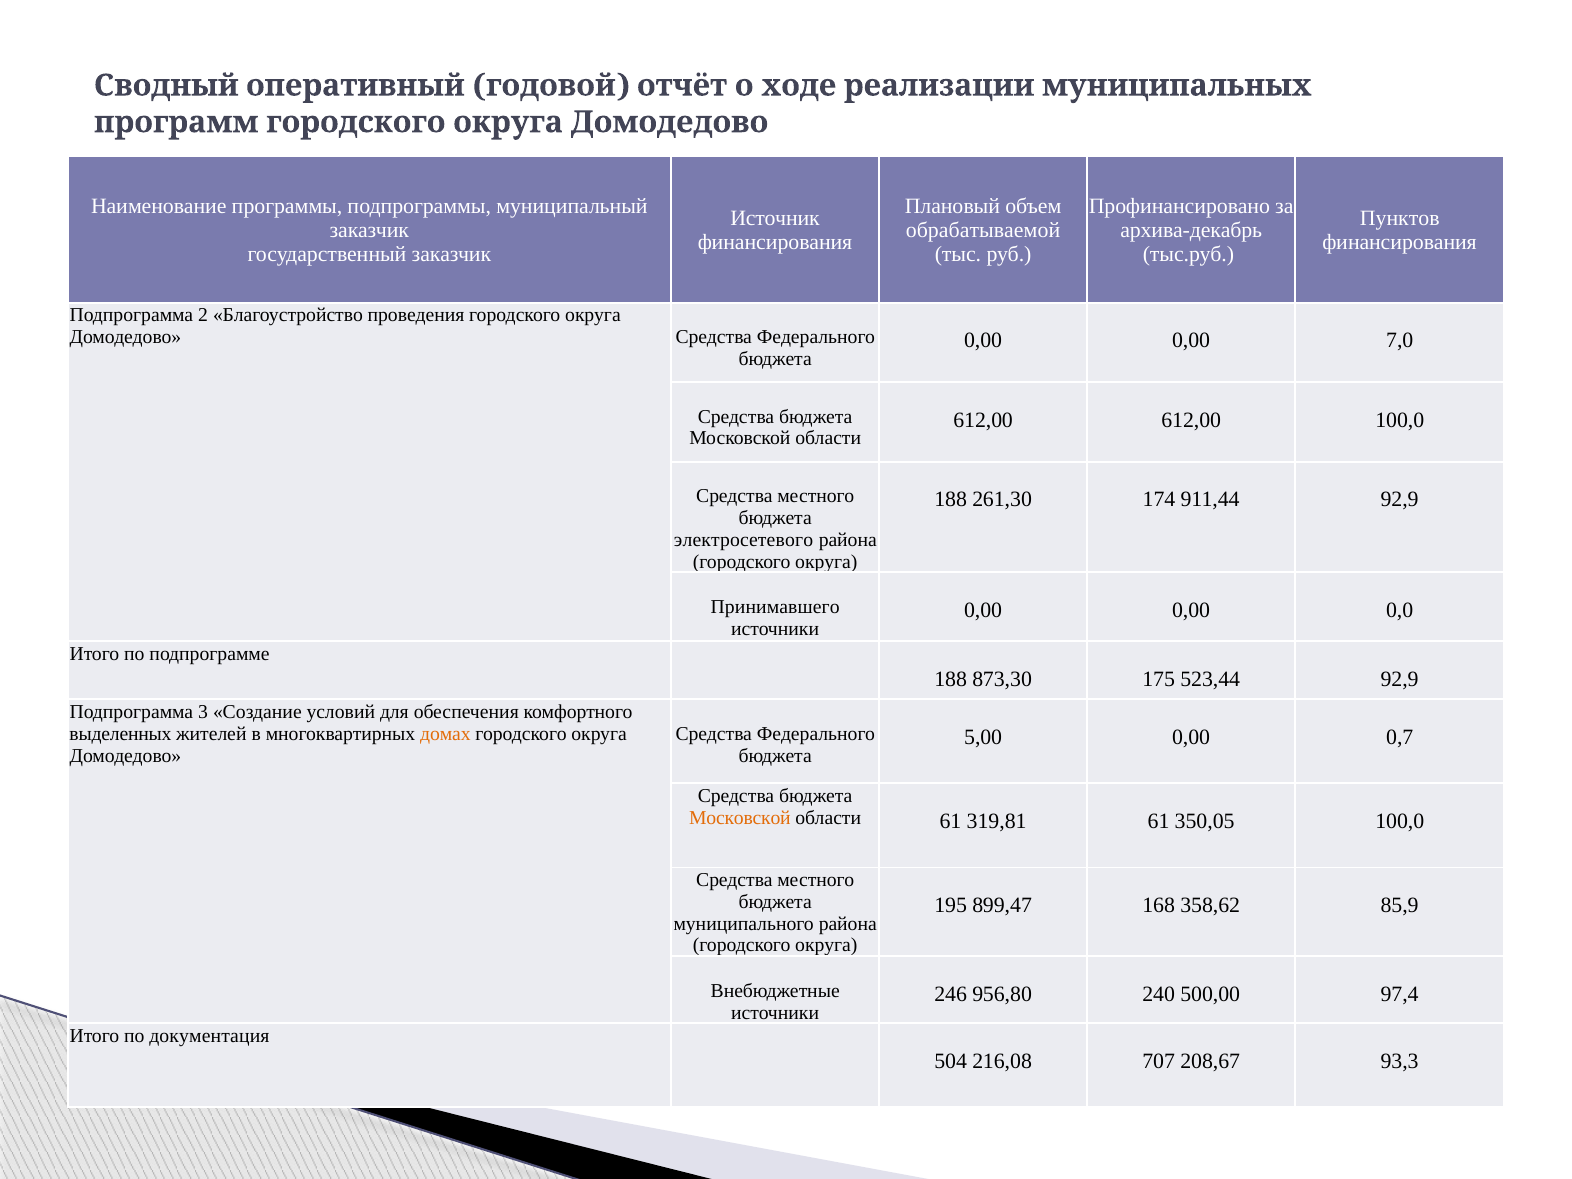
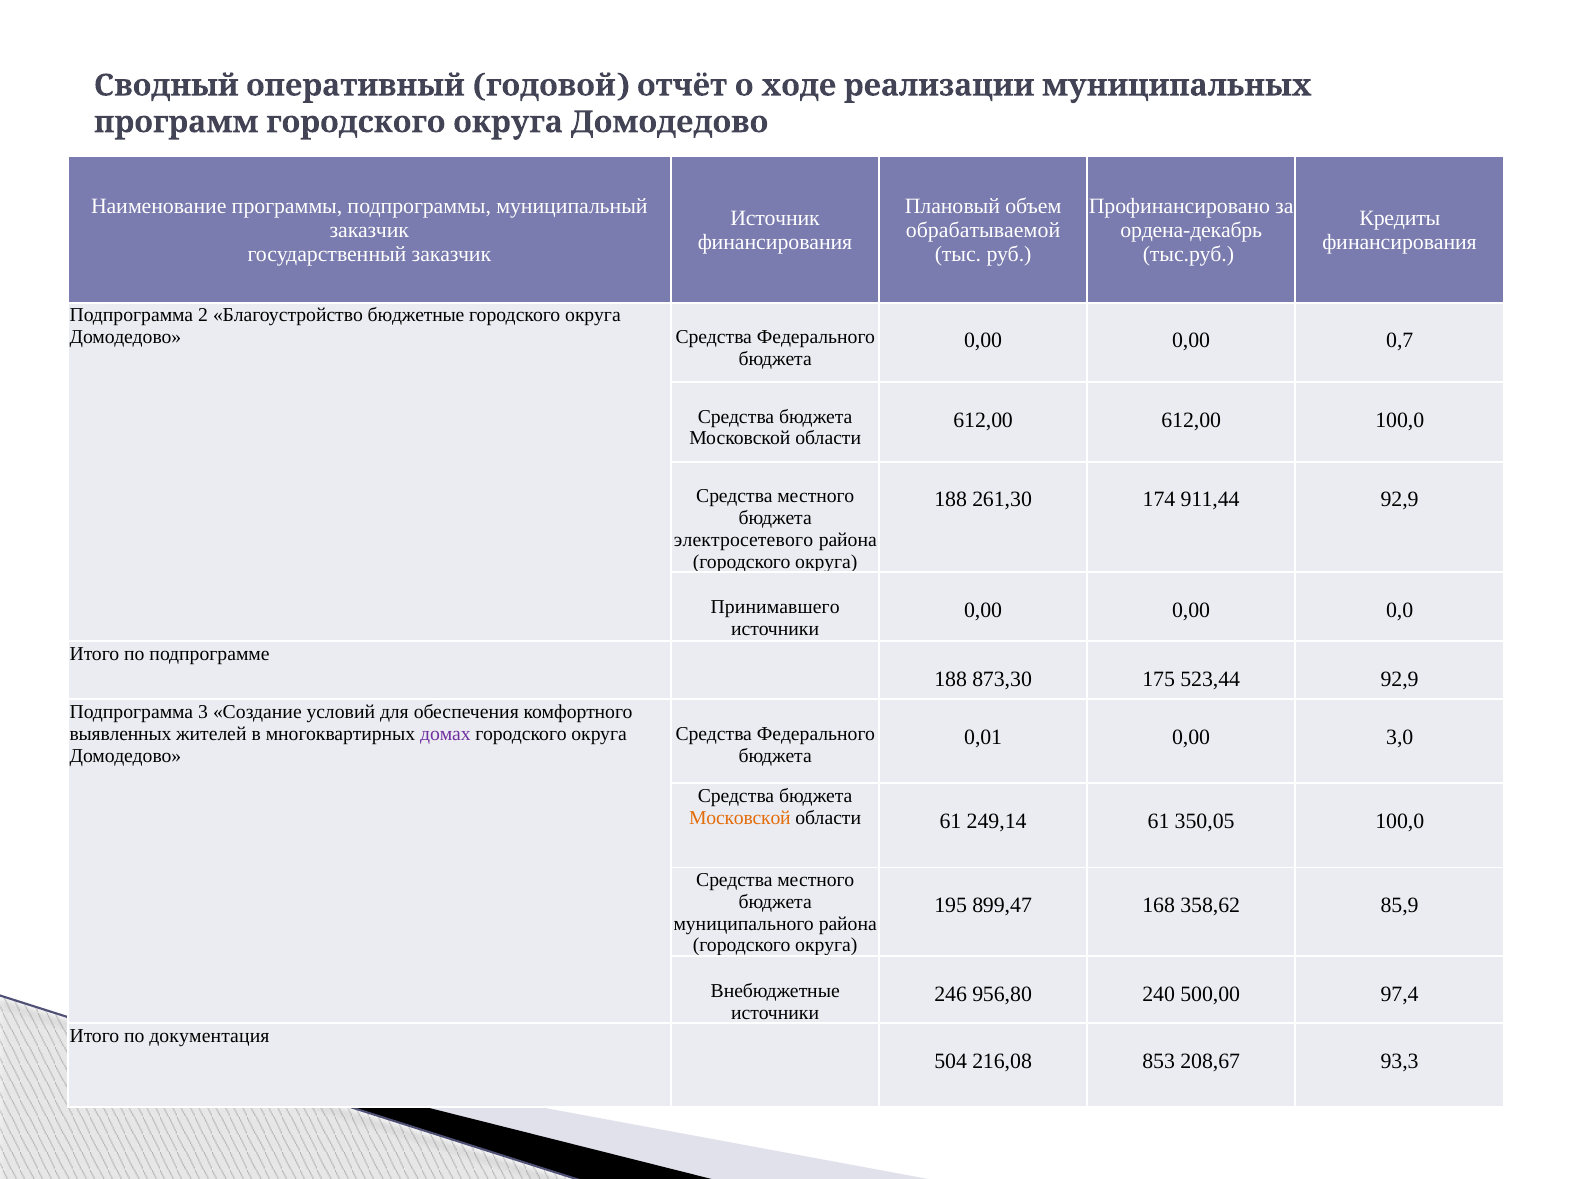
Пунктов: Пунктов -> Кредиты
архива-декабрь: архива-декабрь -> ордена-декабрь
проведения: проведения -> бюджетные
7,0: 7,0 -> 0,7
выделенных: выделенных -> выявленных
домах colour: orange -> purple
5,00: 5,00 -> 0,01
0,7: 0,7 -> 3,0
319,81: 319,81 -> 249,14
707: 707 -> 853
